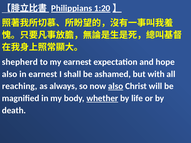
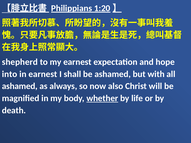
also at (10, 74): also -> into
reaching at (20, 86): reaching -> ashamed
also at (116, 86) underline: present -> none
